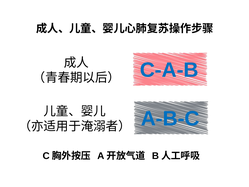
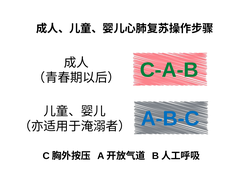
C-A-B colour: blue -> green
